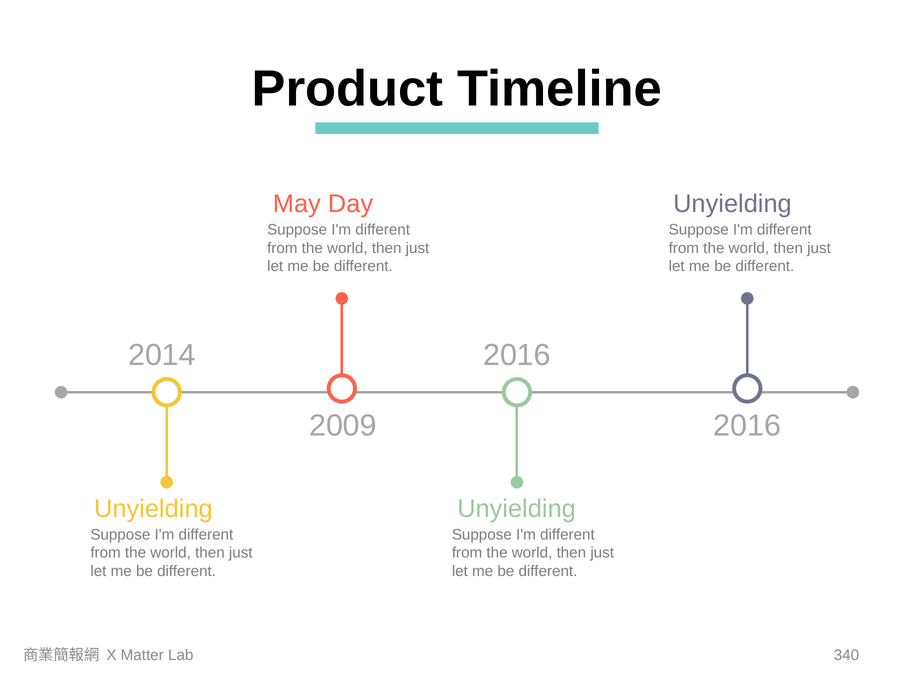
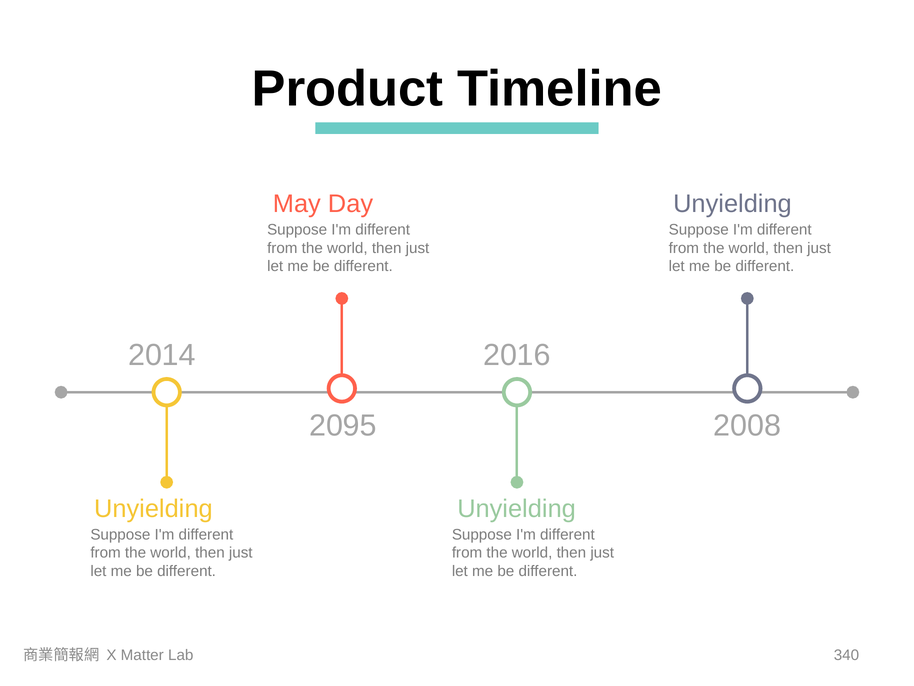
2009: 2009 -> 2095
2016 at (747, 425): 2016 -> 2008
